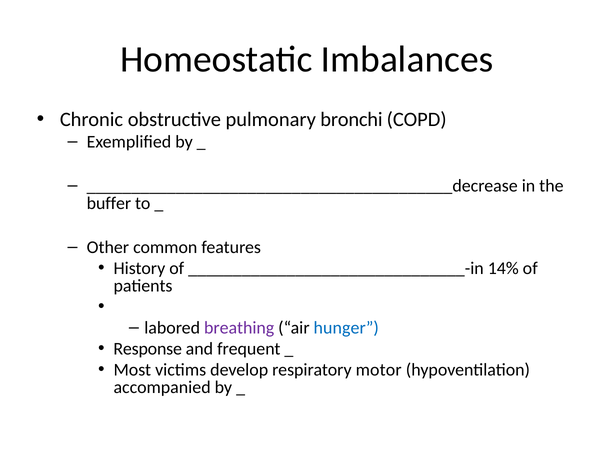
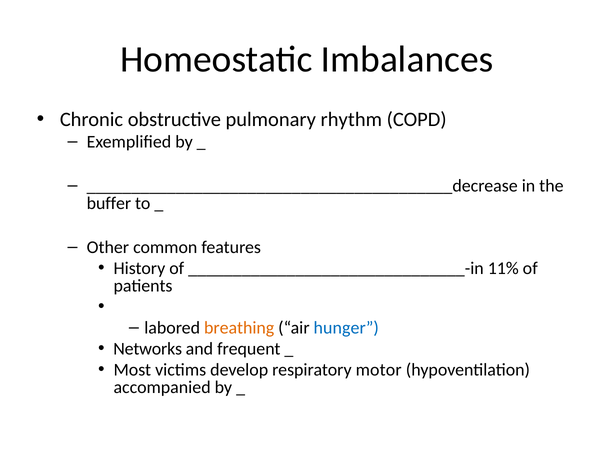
bronchi: bronchi -> rhythm
14%: 14% -> 11%
breathing colour: purple -> orange
Response: Response -> Networks
